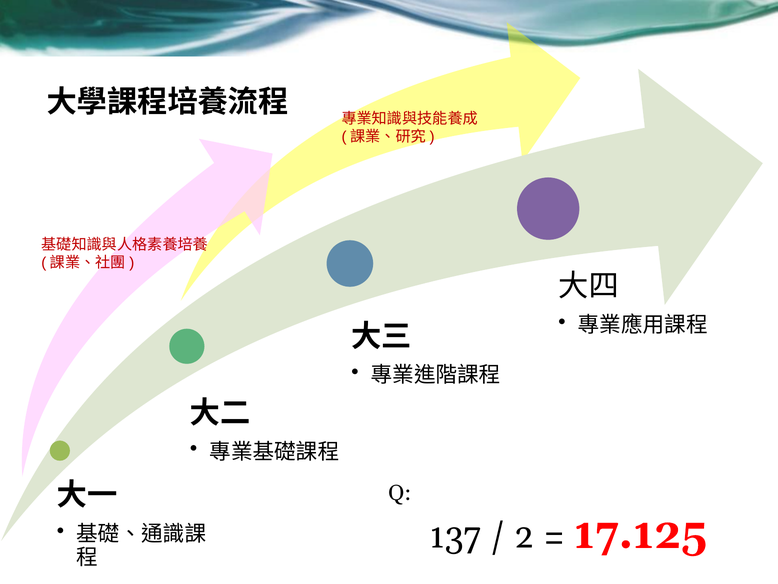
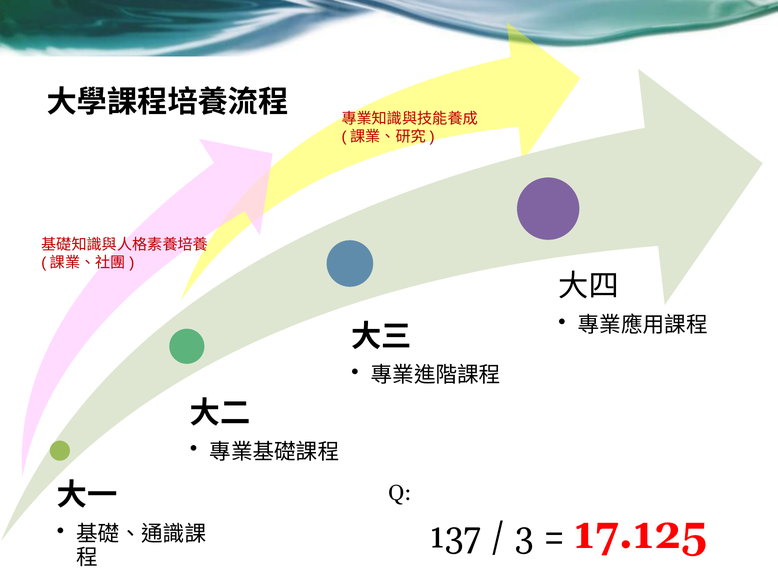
2: 2 -> 3
